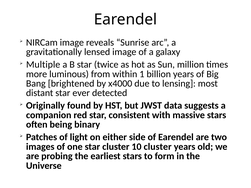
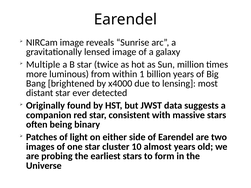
10 cluster: cluster -> almost
